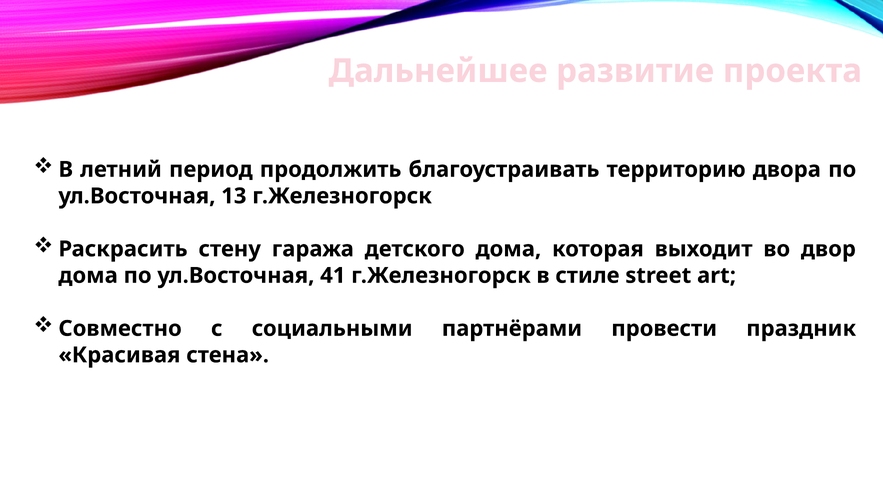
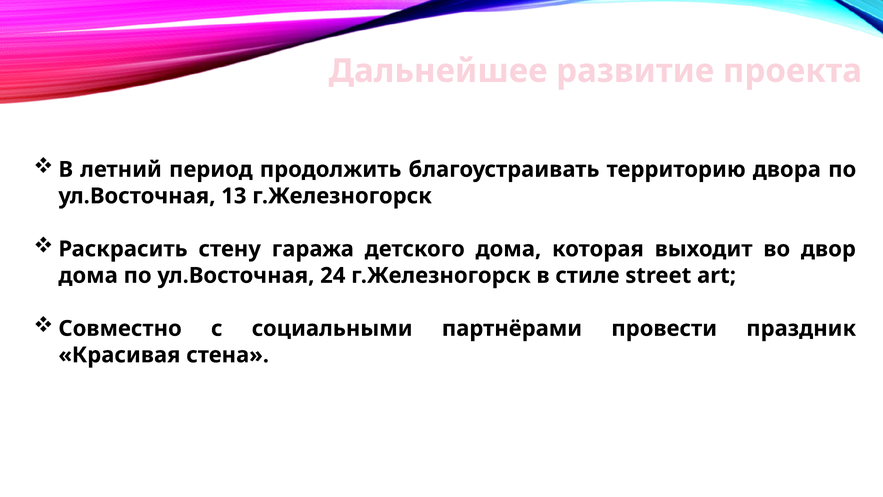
41: 41 -> 24
